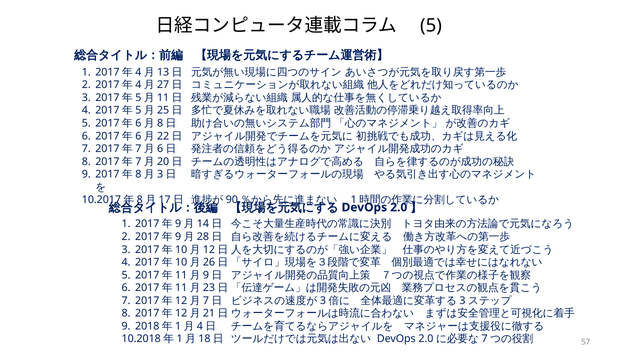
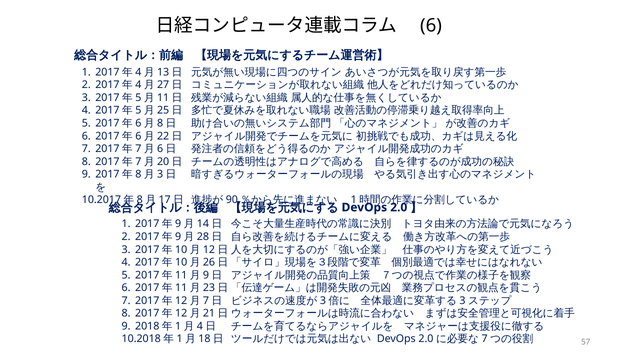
5 at (431, 25): 5 -> 6
